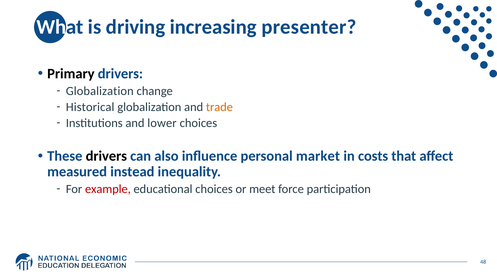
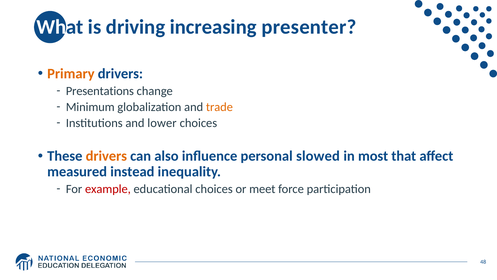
Primary colour: black -> orange
Globalization at (100, 91): Globalization -> Presentations
Historical: Historical -> Minimum
drivers at (106, 156) colour: black -> orange
market: market -> slowed
costs: costs -> most
